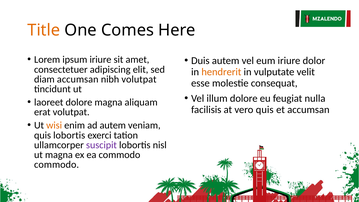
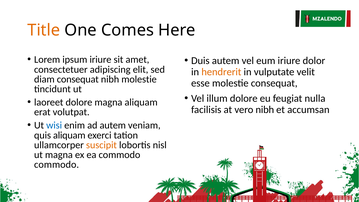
diam accumsan: accumsan -> consequat
nibh volutpat: volutpat -> molestie
vero quis: quis -> nibh
wisi colour: orange -> blue
quis lobortis: lobortis -> aliquam
suscipit colour: purple -> orange
